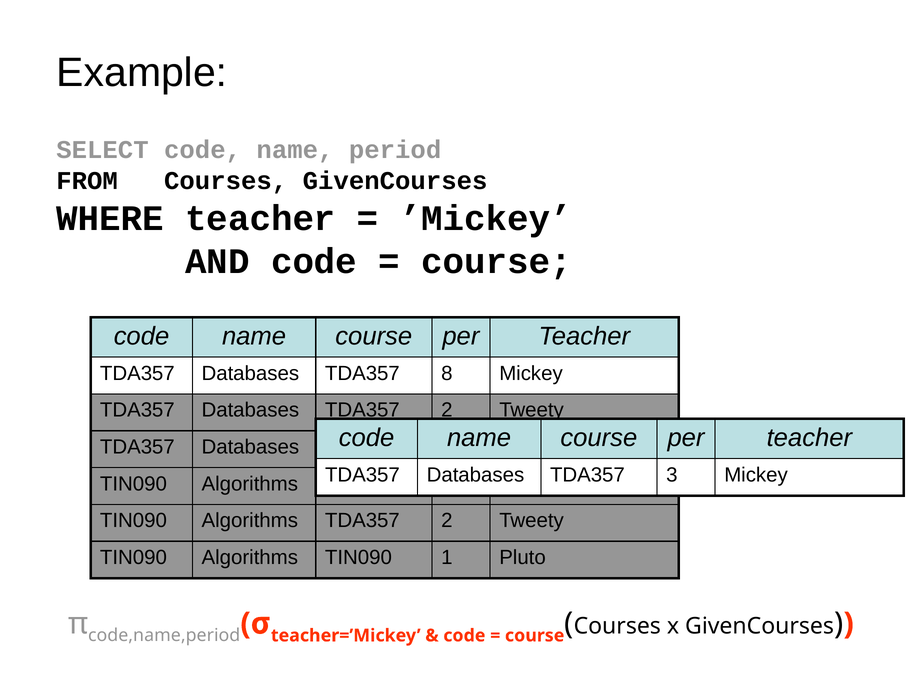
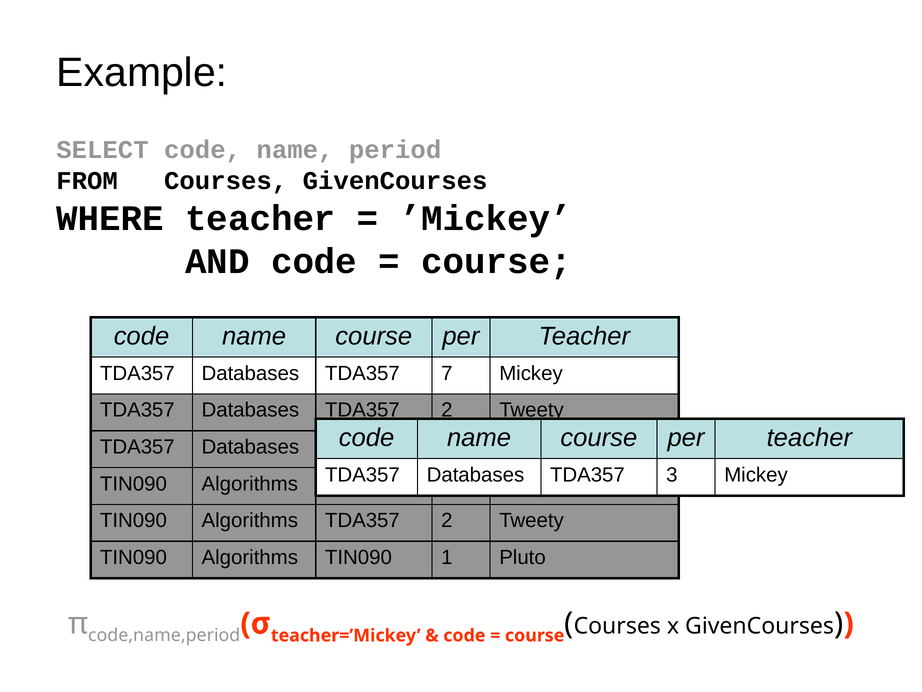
8: 8 -> 7
